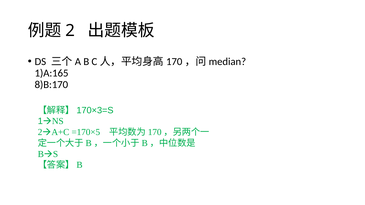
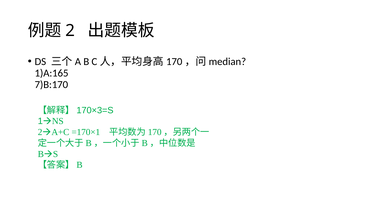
8)B:170: 8)B:170 -> 7)B:170
=170×5: =170×5 -> =170×1
